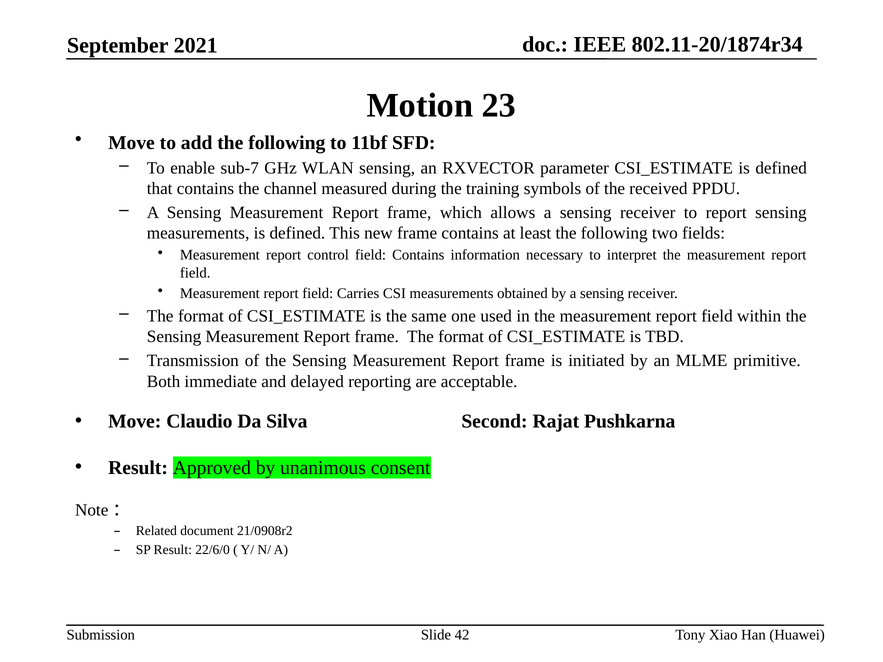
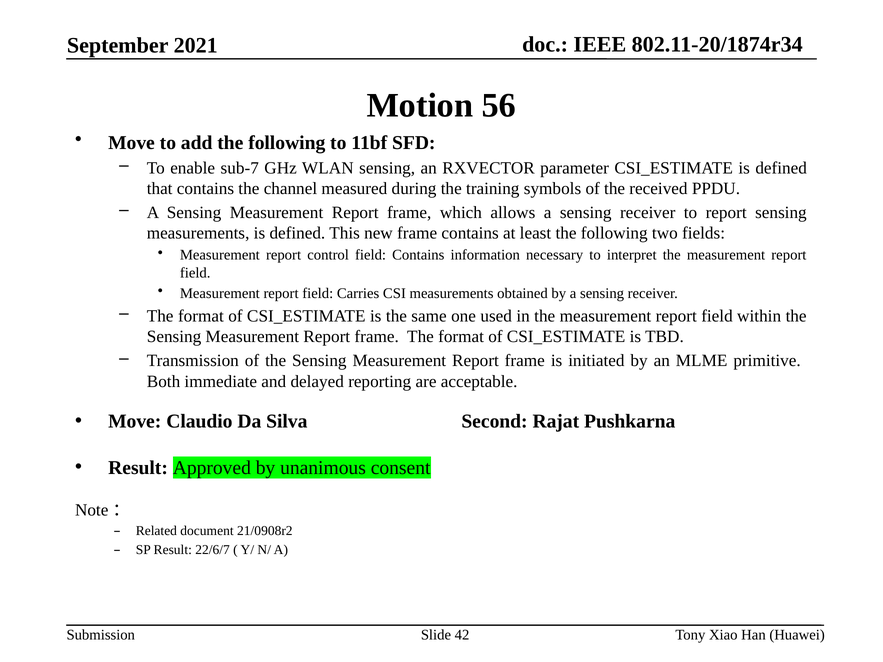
23: 23 -> 56
22/6/0: 22/6/0 -> 22/6/7
